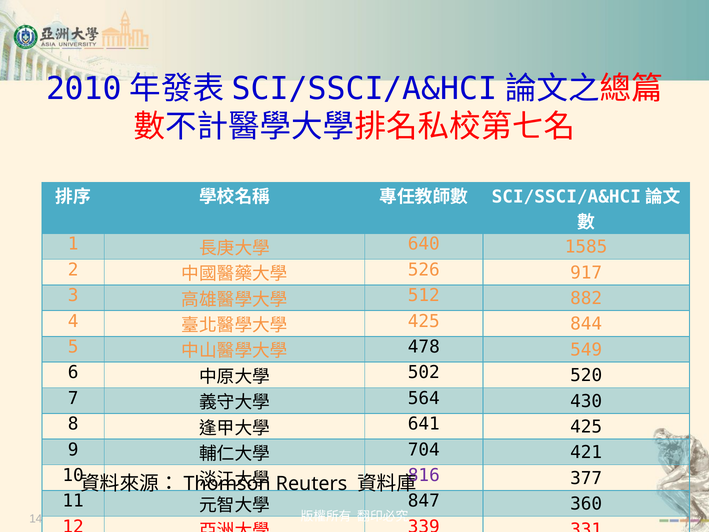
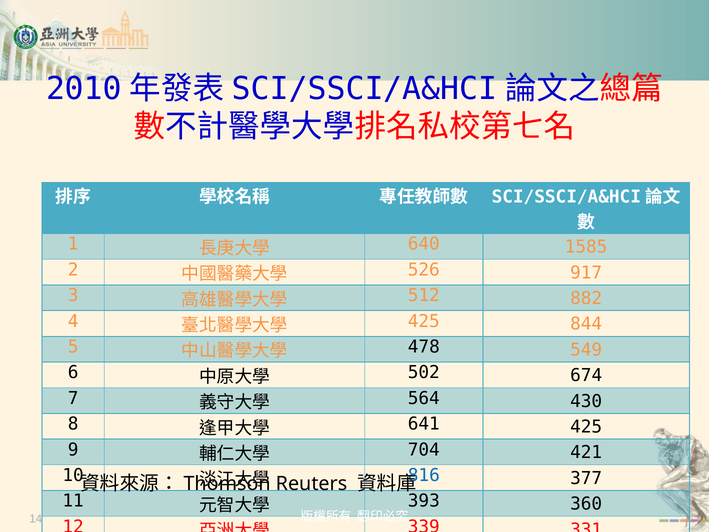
520: 520 -> 674
816 colour: purple -> blue
847: 847 -> 393
